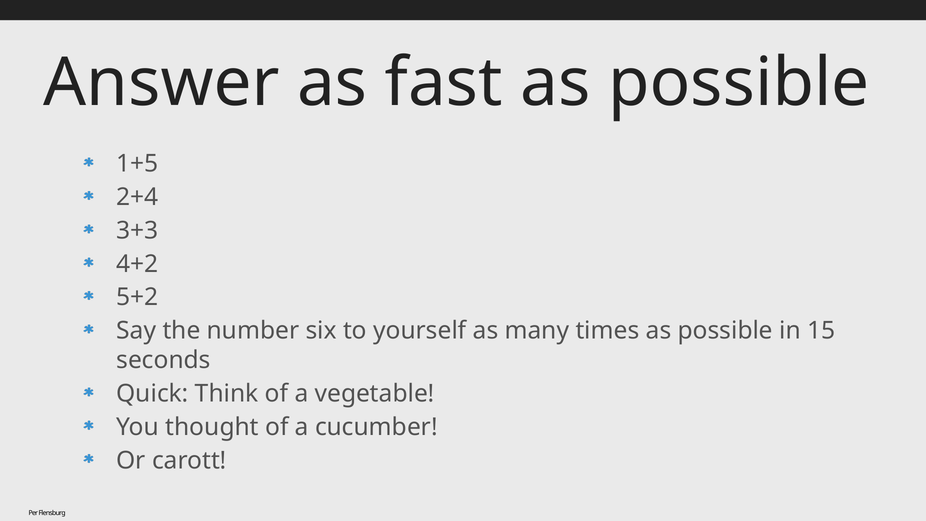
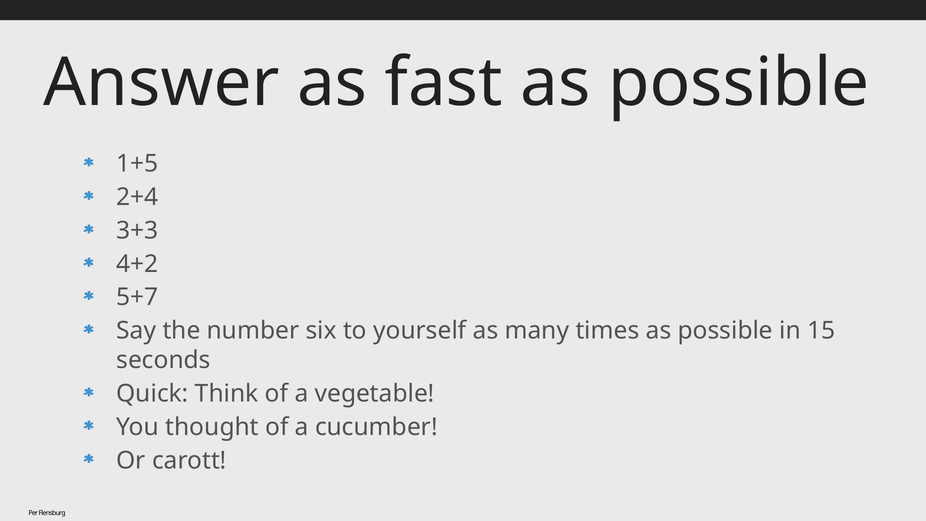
5+2: 5+2 -> 5+7
